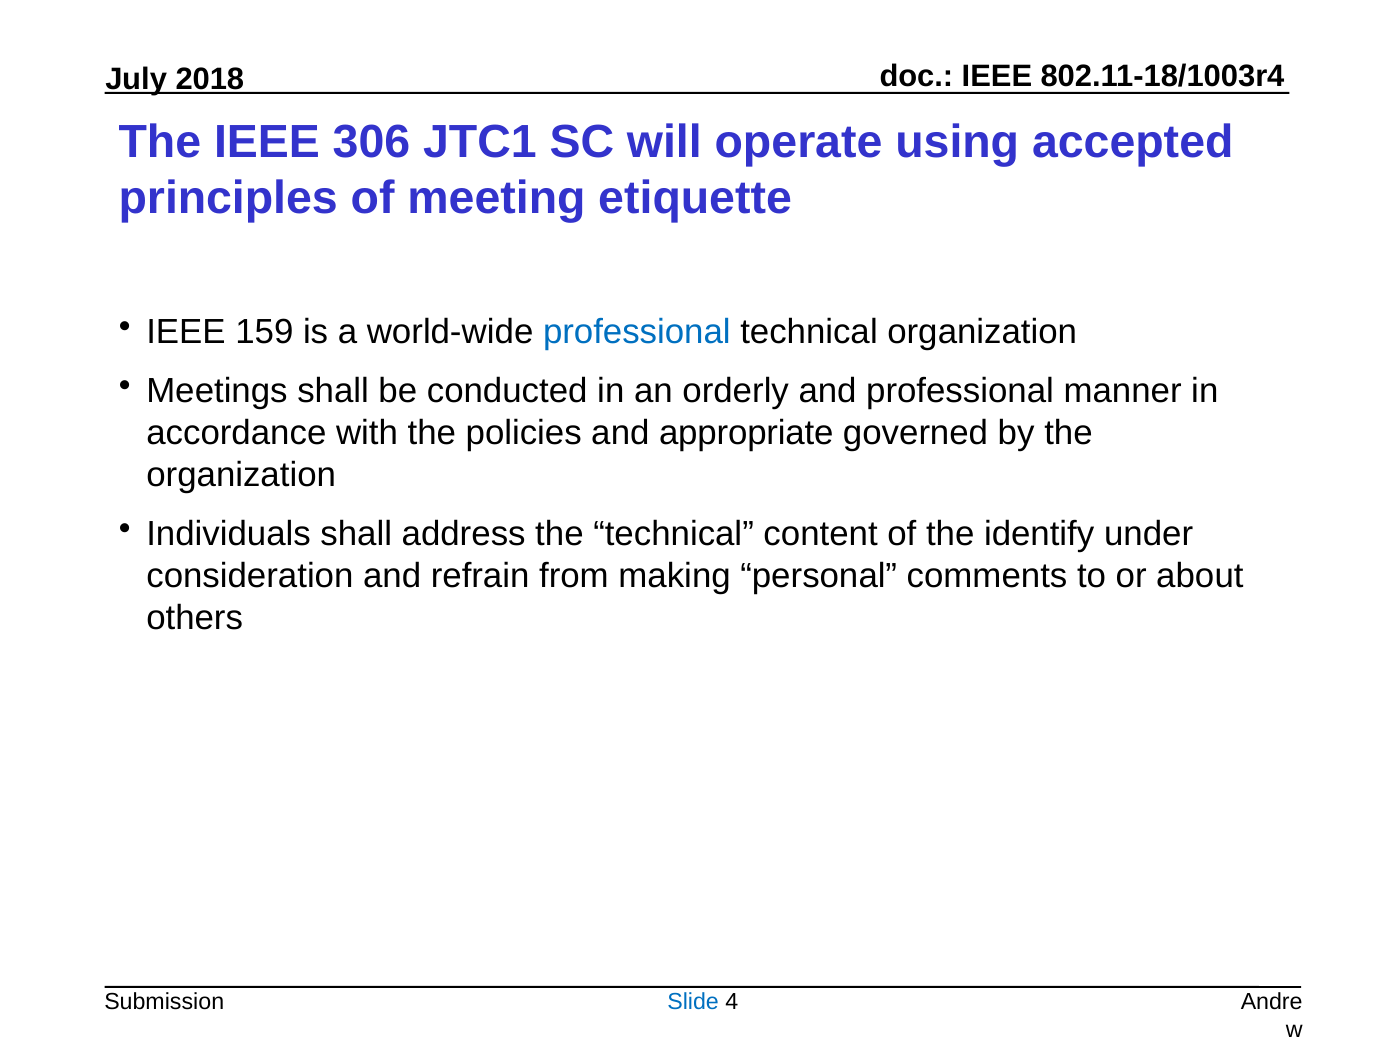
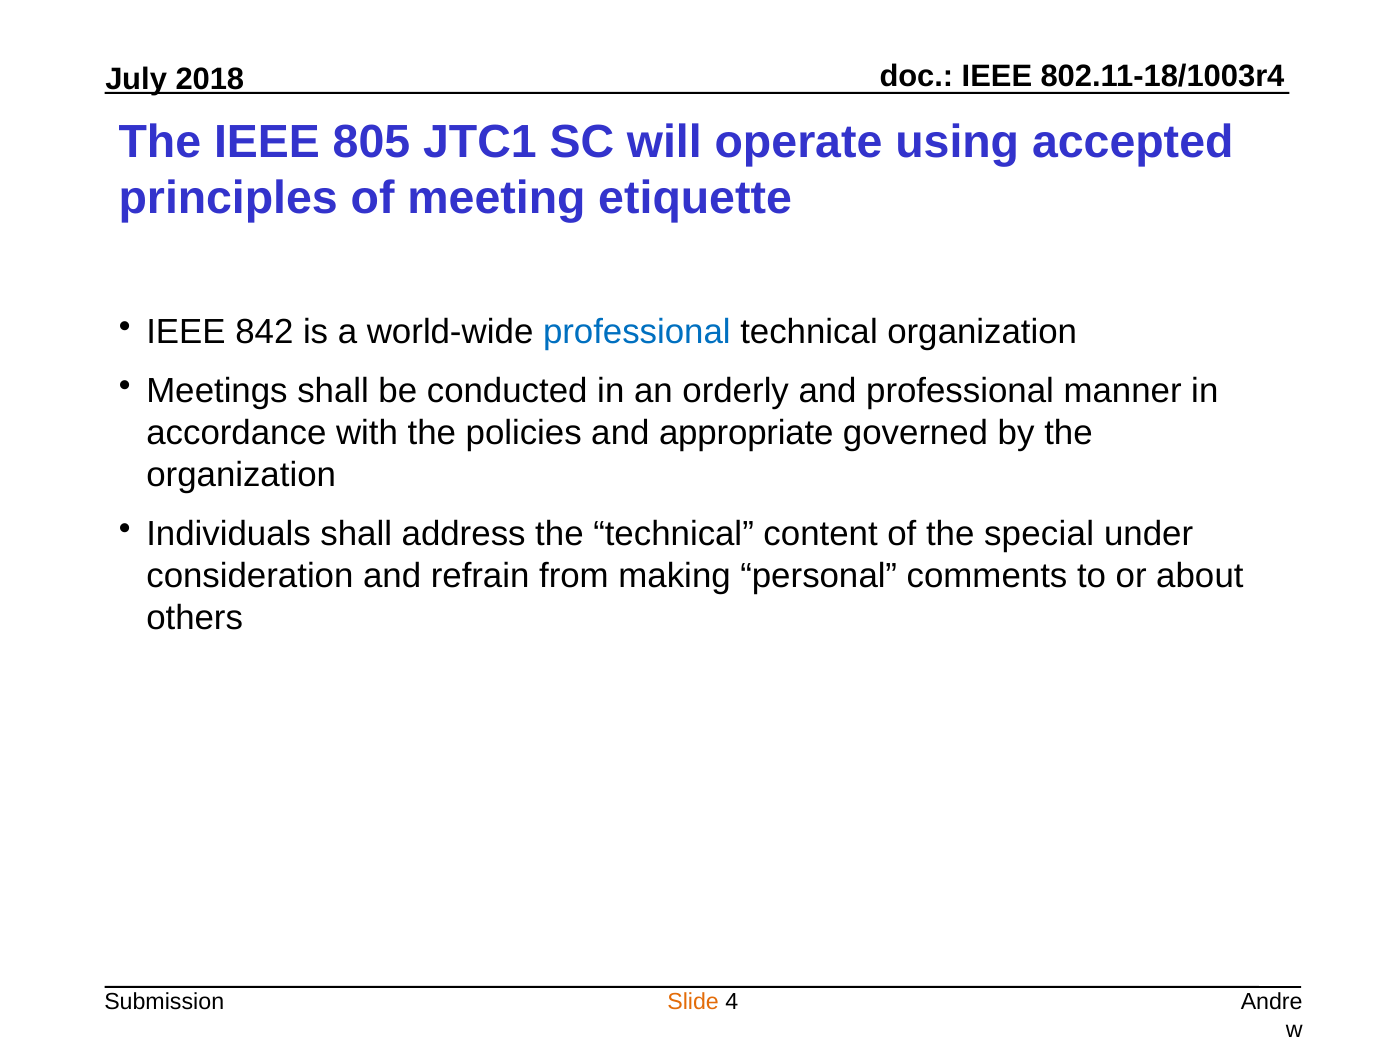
306: 306 -> 805
159: 159 -> 842
identify: identify -> special
Slide colour: blue -> orange
